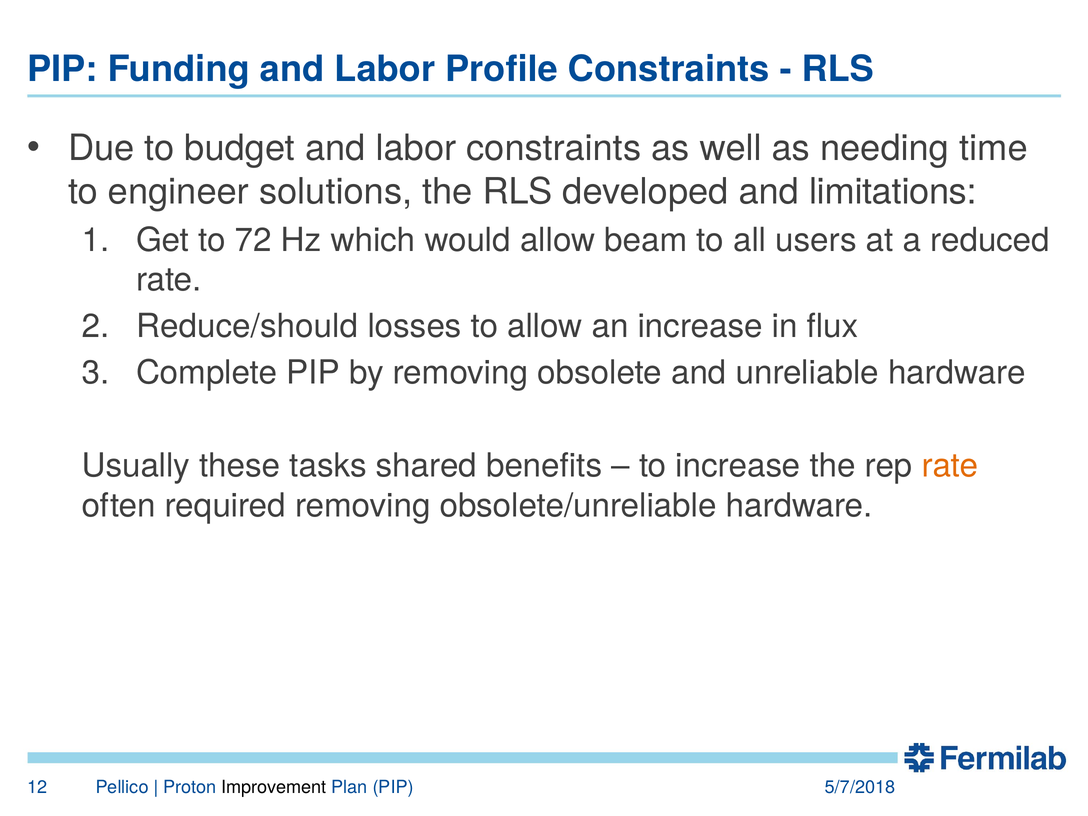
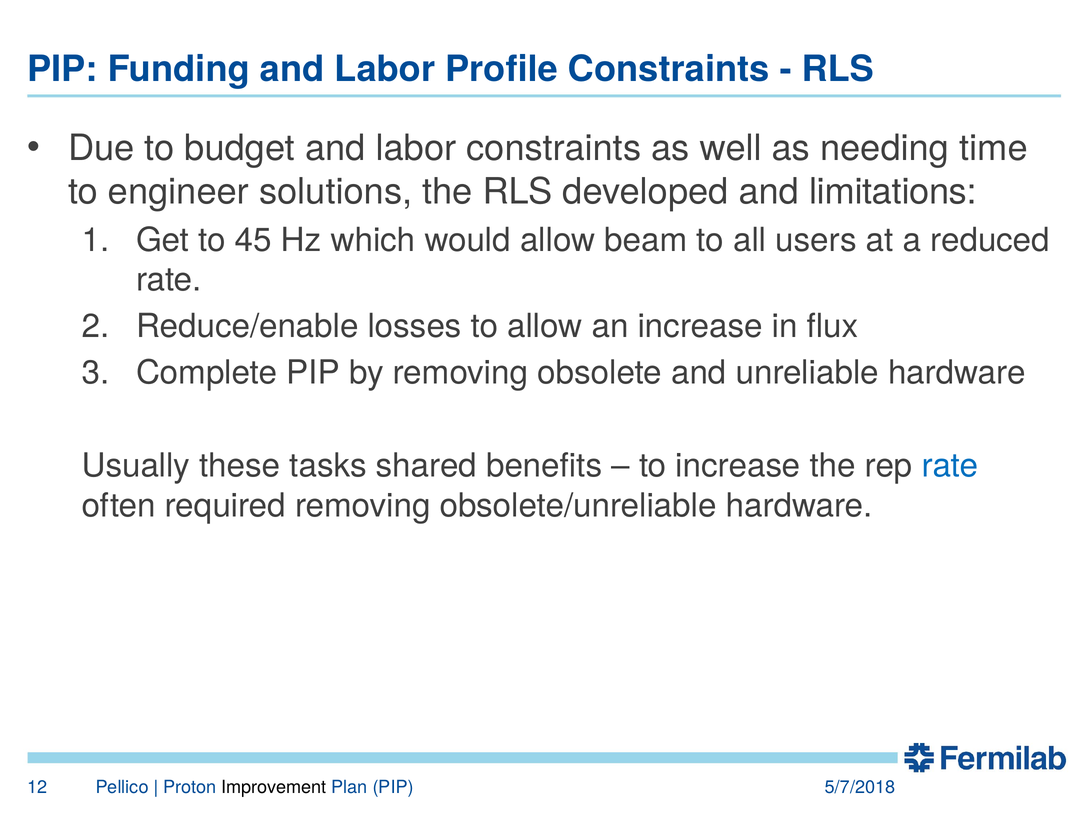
72: 72 -> 45
Reduce/should: Reduce/should -> Reduce/enable
rate at (950, 466) colour: orange -> blue
